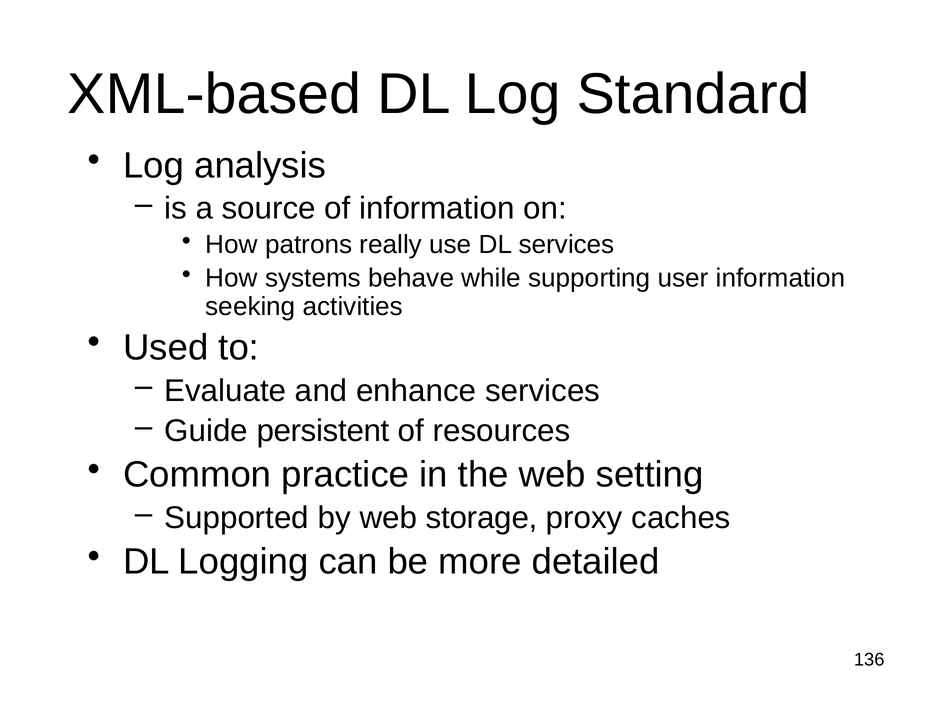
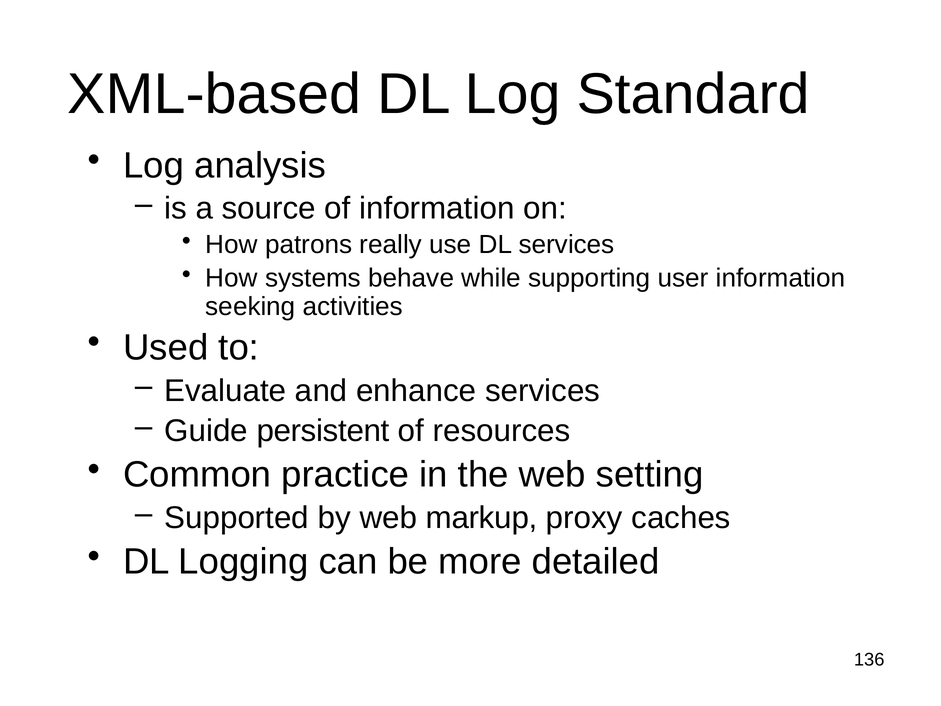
storage: storage -> markup
